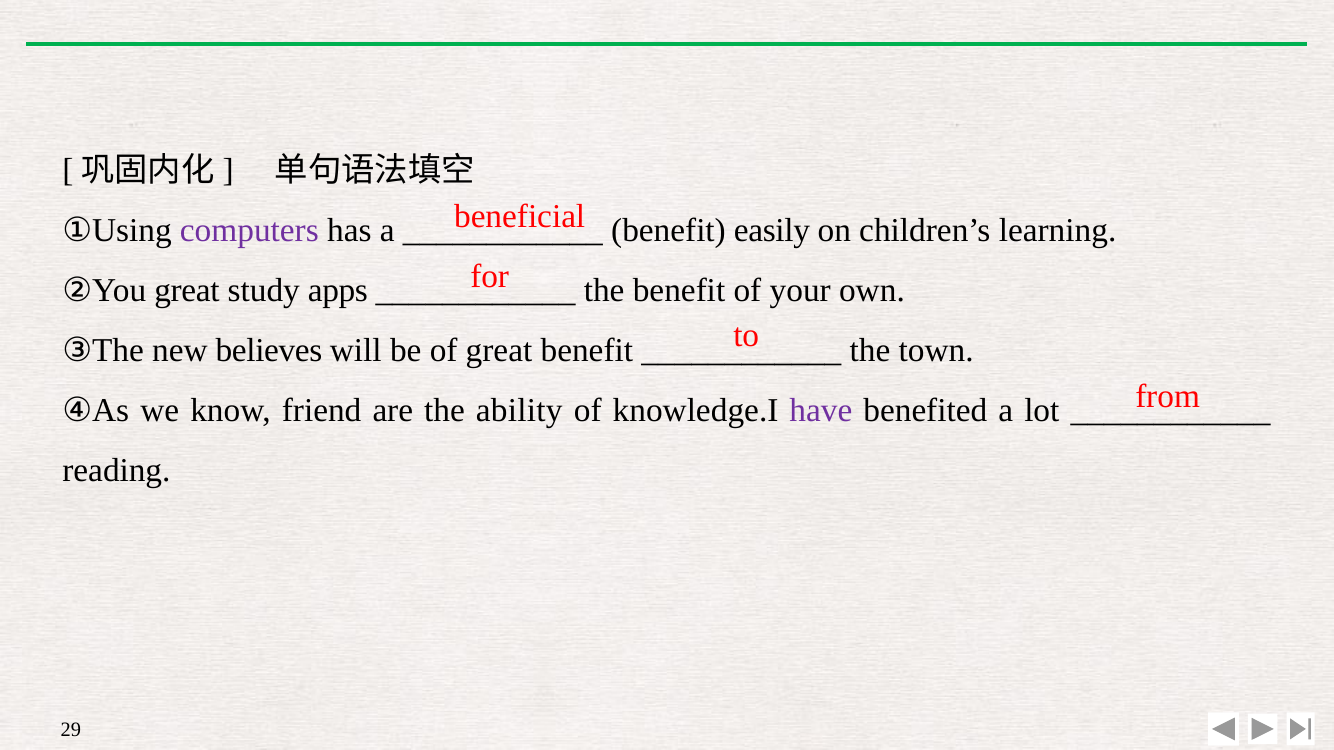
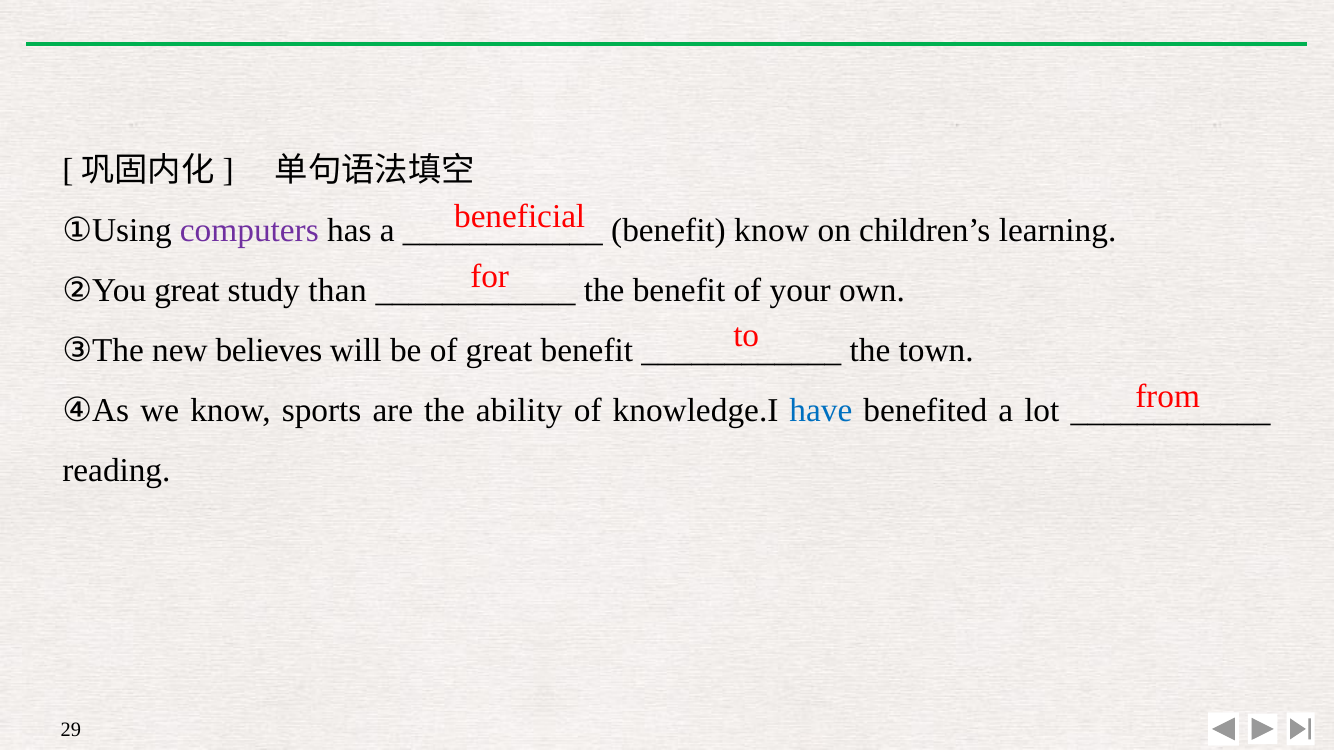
benefit easily: easily -> know
apps: apps -> than
friend: friend -> sports
have colour: purple -> blue
